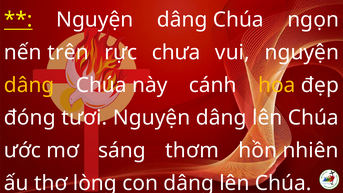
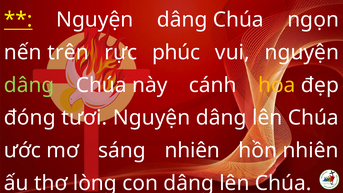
chưa: chưa -> phúc
dâng at (29, 85) colour: yellow -> light green
sáng thơm: thơm -> nhiên
